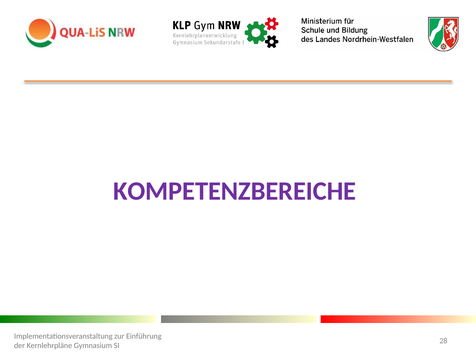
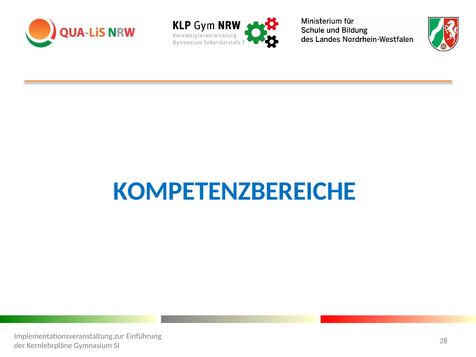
KOMPETENZBEREICHE colour: purple -> blue
